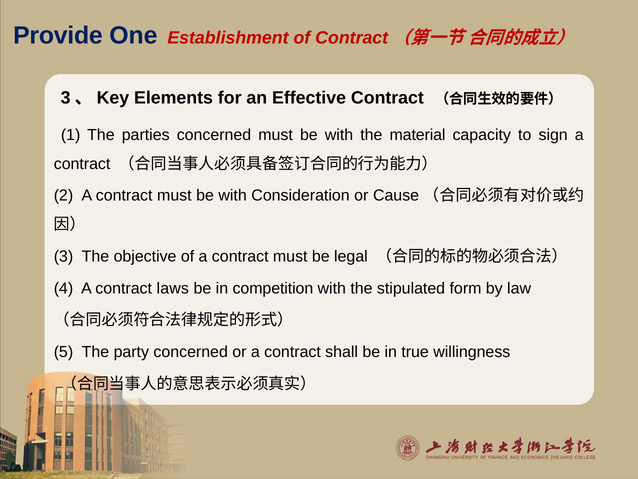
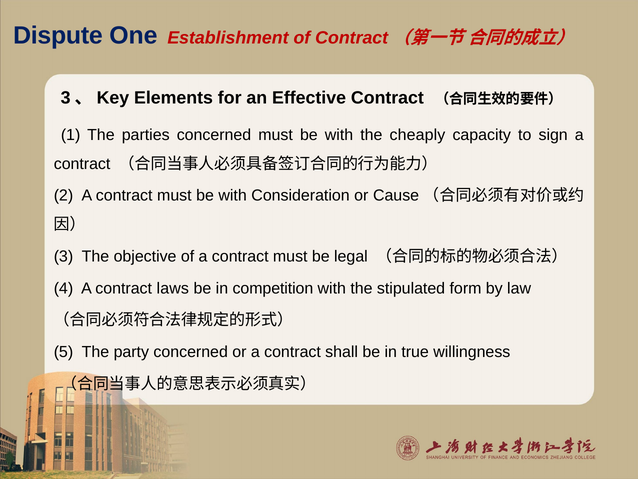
Provide: Provide -> Dispute
material: material -> cheaply
